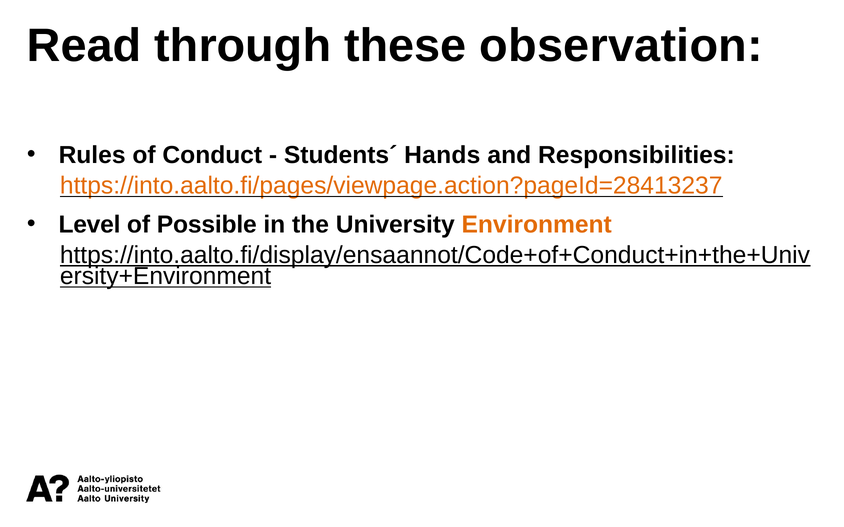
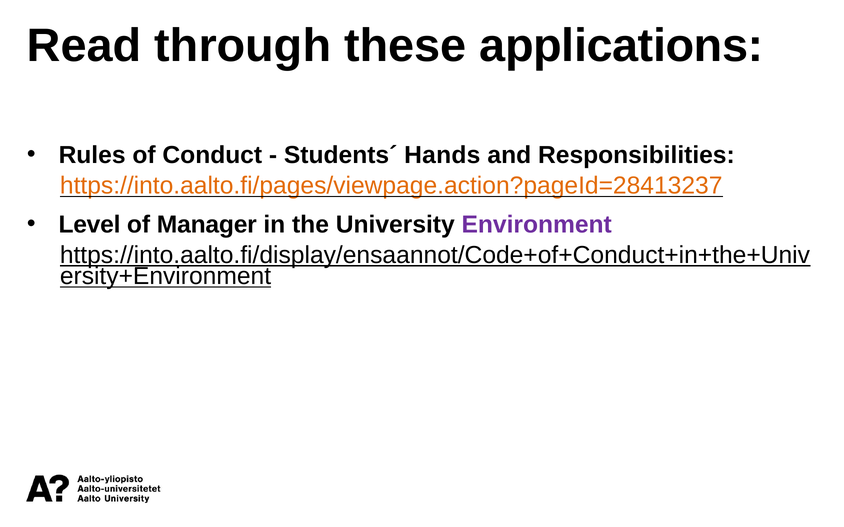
observation: observation -> applications
Possible: Possible -> Manager
Environment colour: orange -> purple
